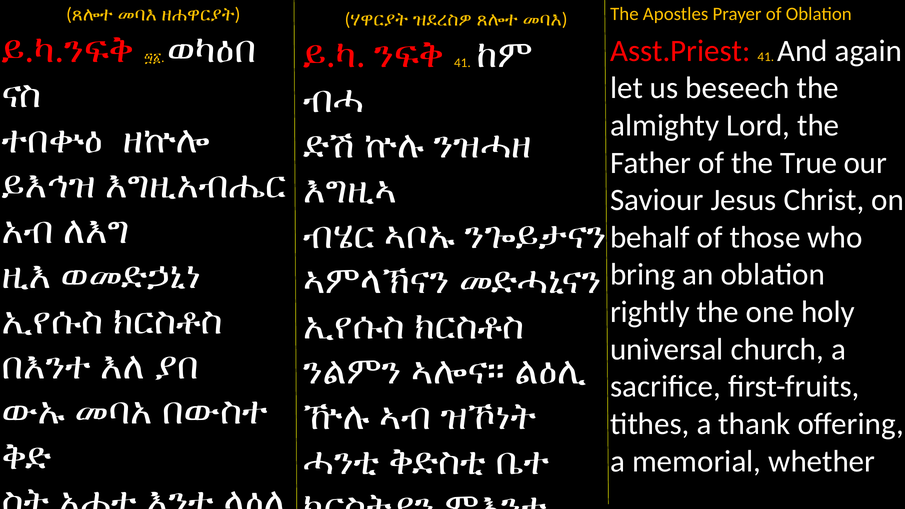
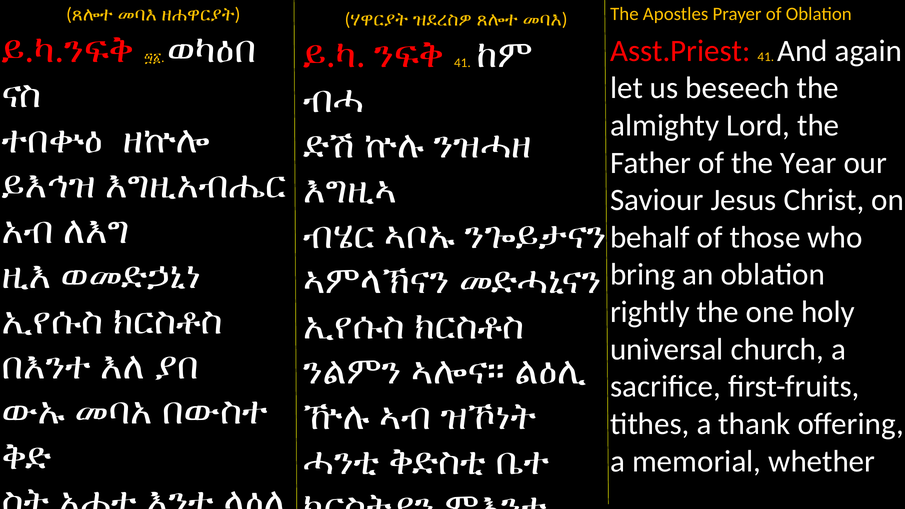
True: True -> Year
